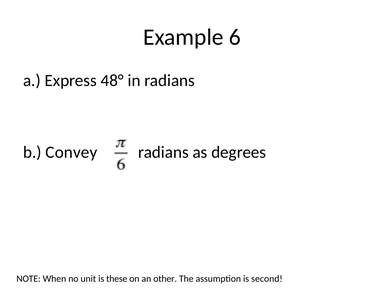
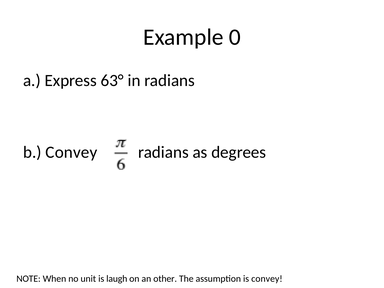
6: 6 -> 0
48°: 48° -> 63°
these: these -> laugh
is second: second -> convey
